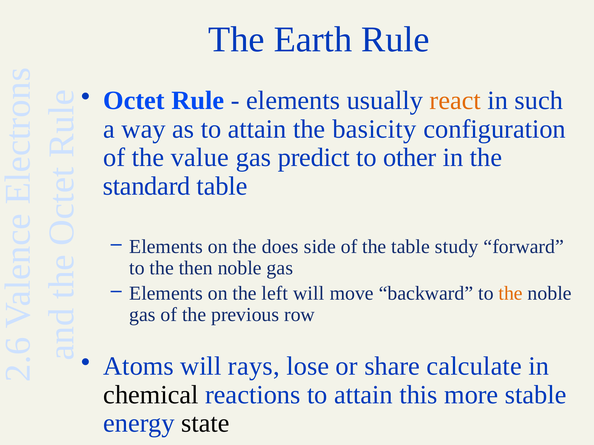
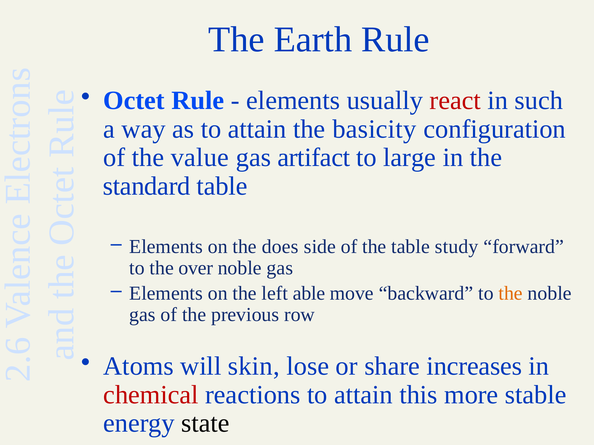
react colour: orange -> red
predict: predict -> artifact
other: other -> large
then: then -> over
left will: will -> able
rays: rays -> skin
calculate: calculate -> increases
chemical colour: black -> red
